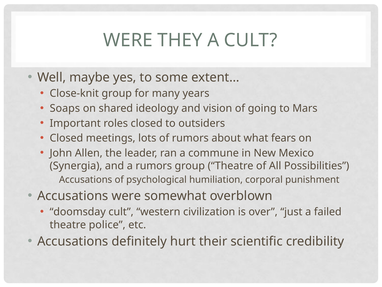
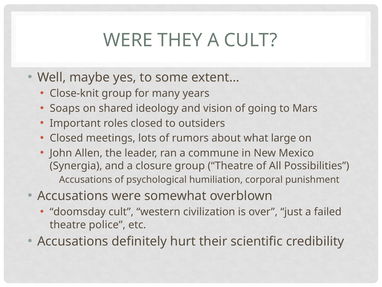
fears: fears -> large
a rumors: rumors -> closure
